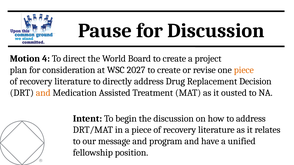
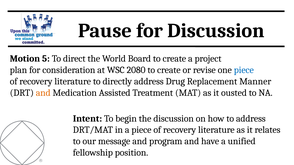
4: 4 -> 5
2027: 2027 -> 2080
piece at (244, 70) colour: orange -> blue
Decision: Decision -> Manner
